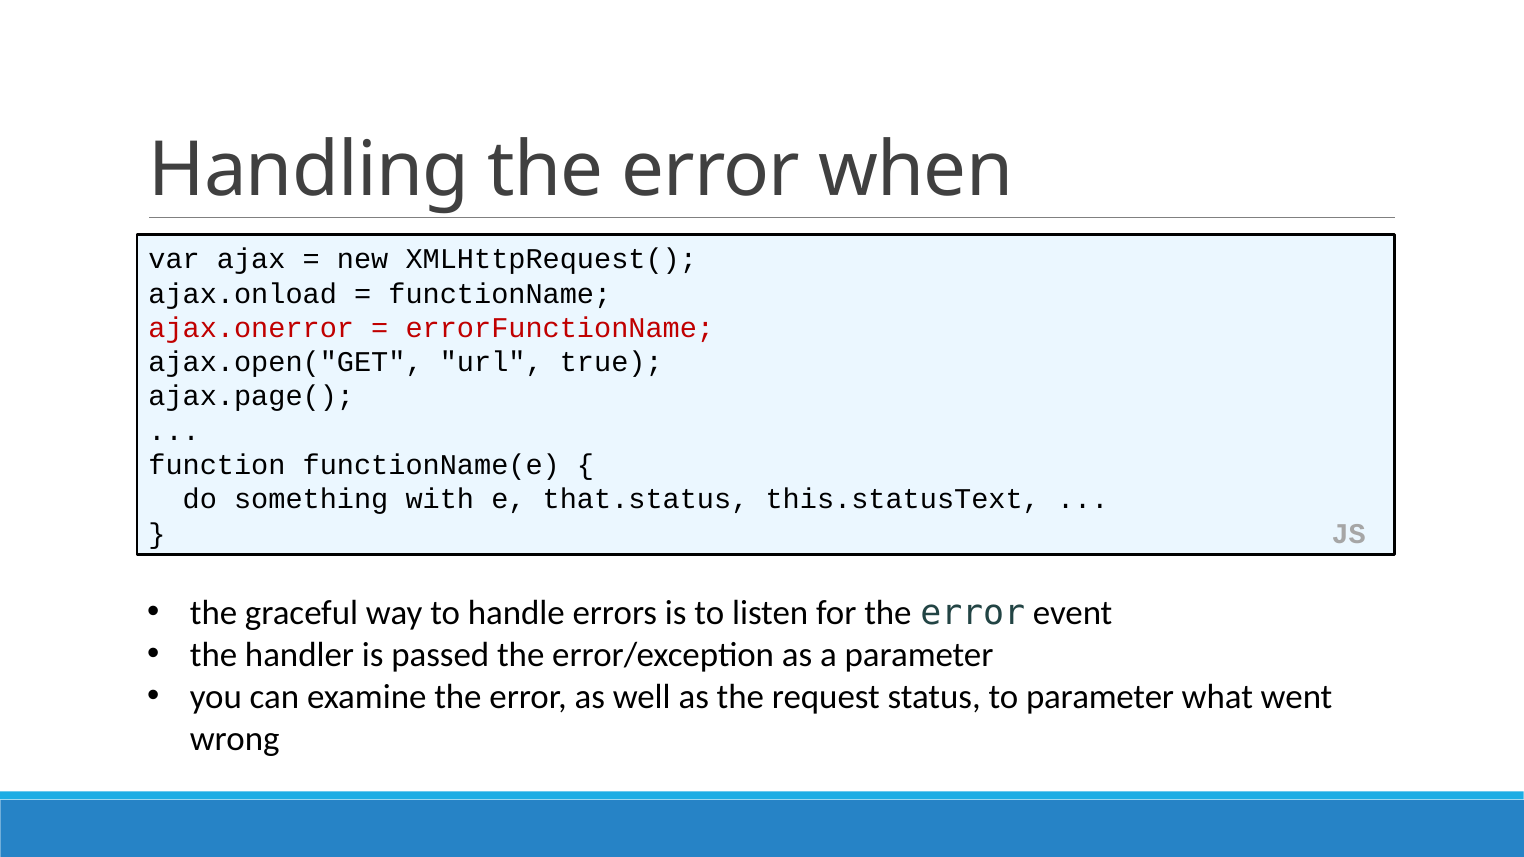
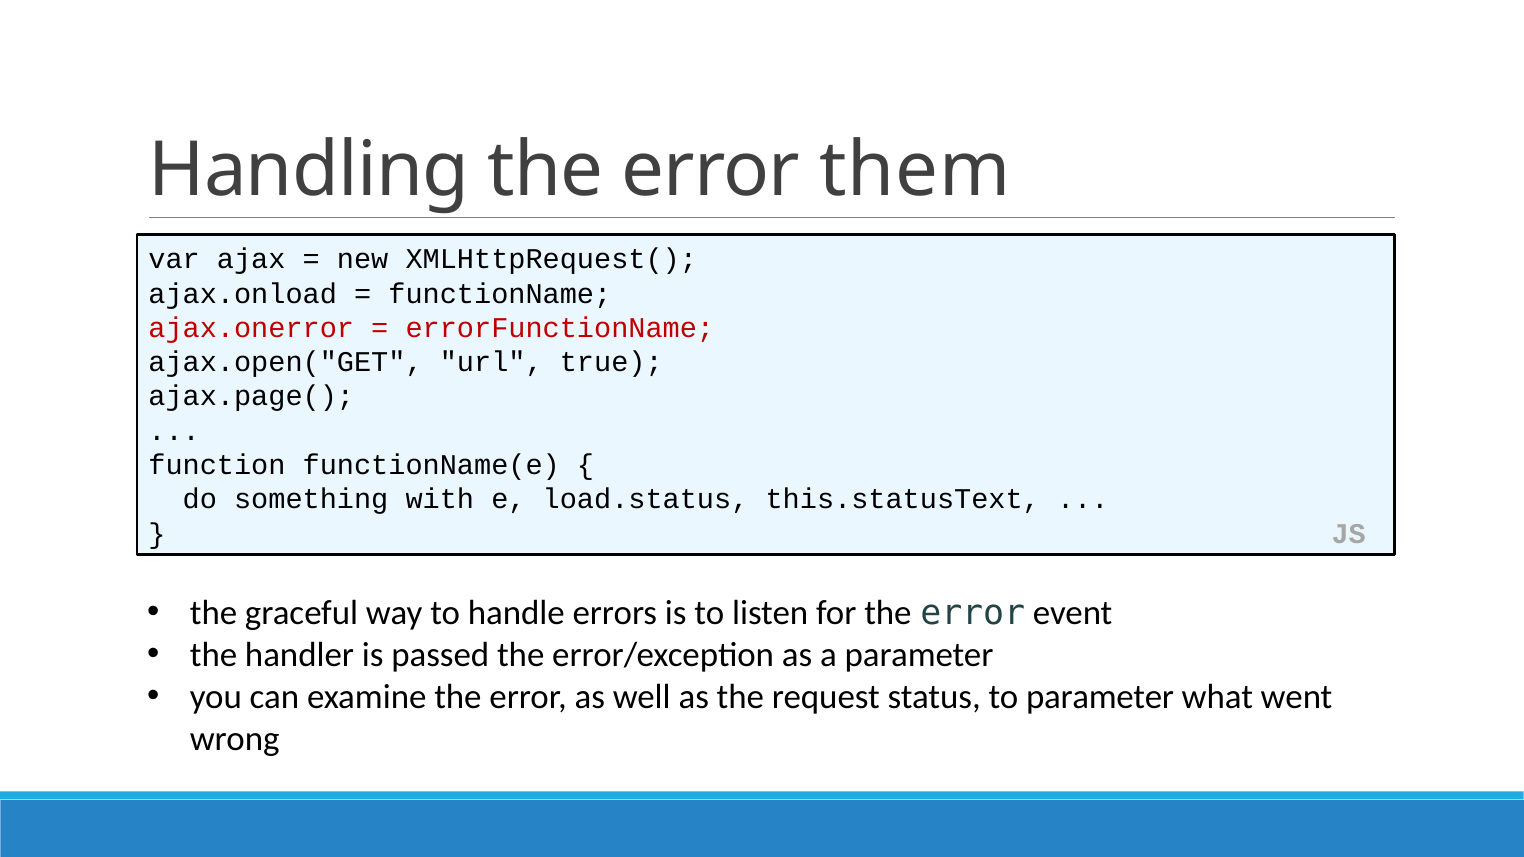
when: when -> them
that.status: that.status -> load.status
